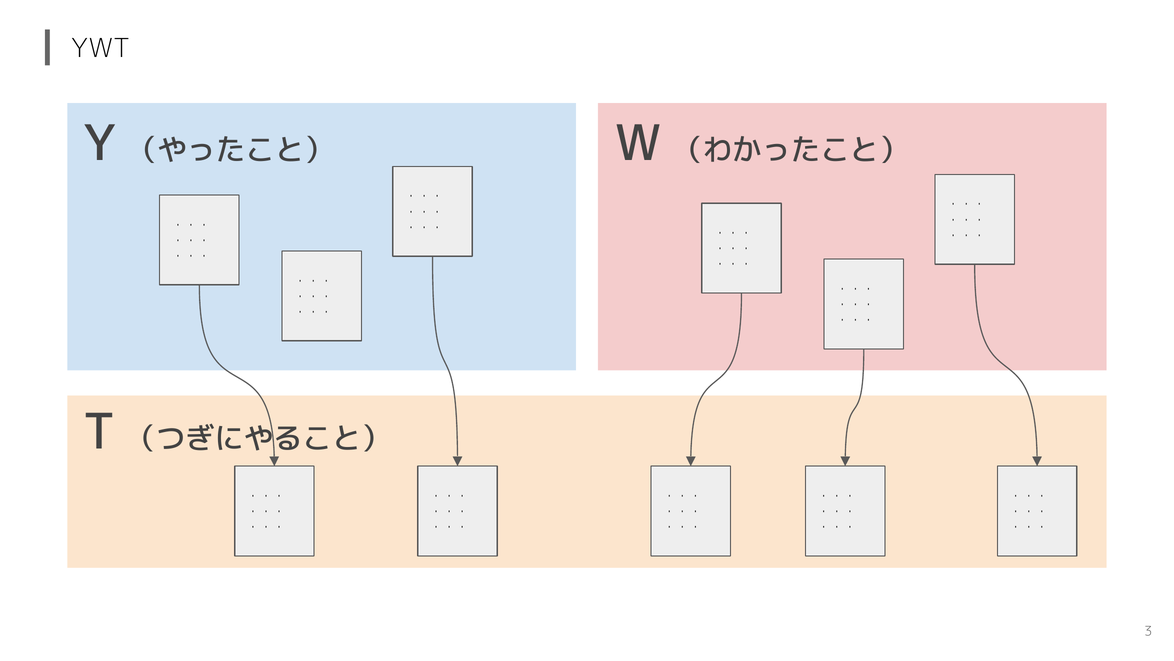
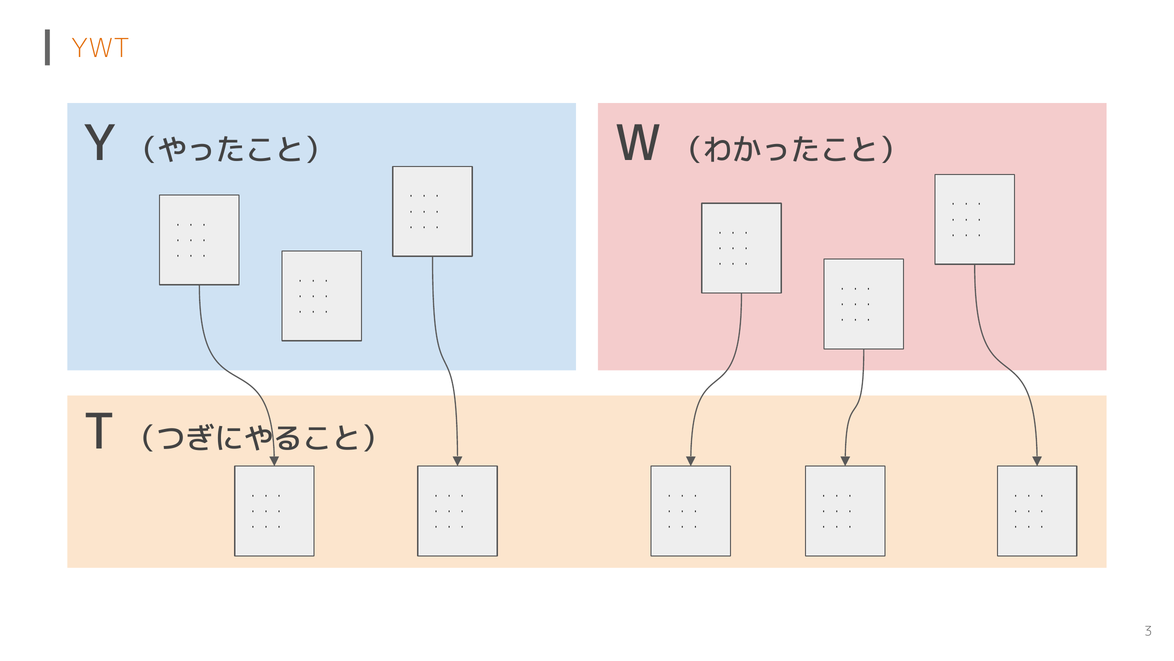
YWT colour: black -> orange
